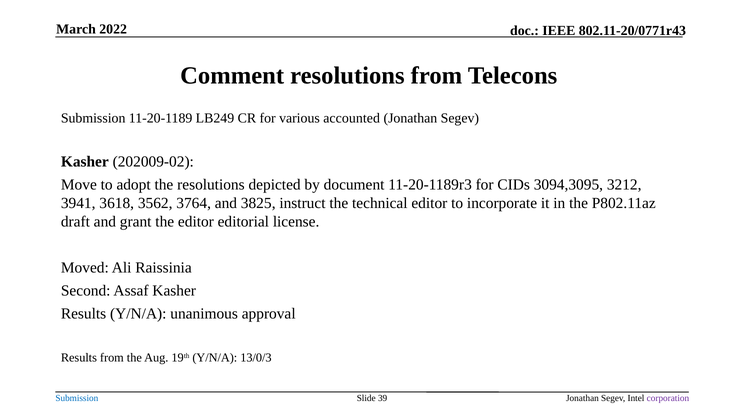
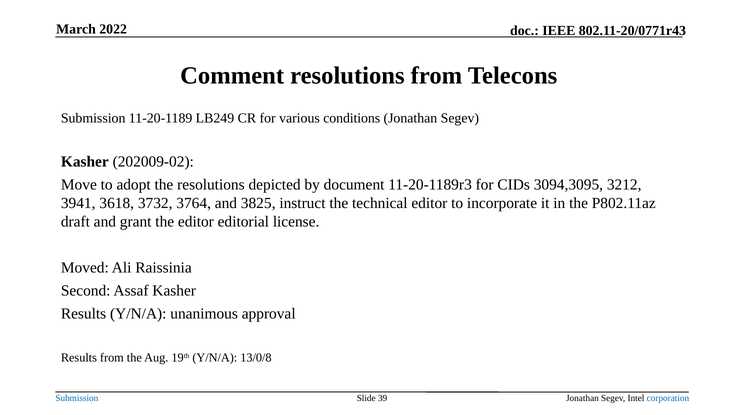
accounted: accounted -> conditions
3562: 3562 -> 3732
13/0/3: 13/0/3 -> 13/0/8
corporation colour: purple -> blue
